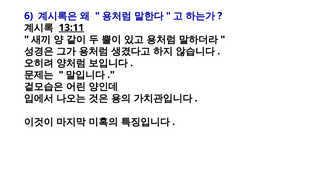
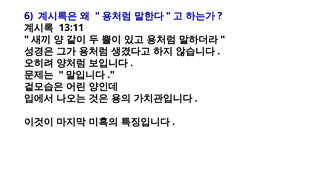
13:11 underline: present -> none
